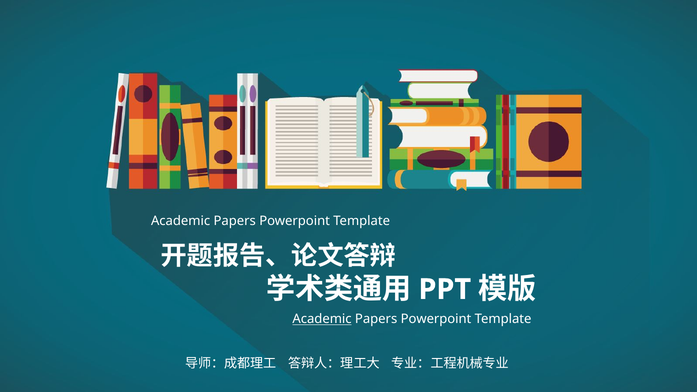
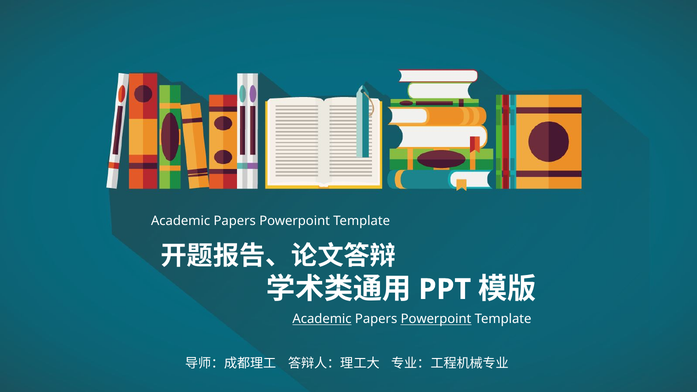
Powerpoint at (436, 319) underline: none -> present
